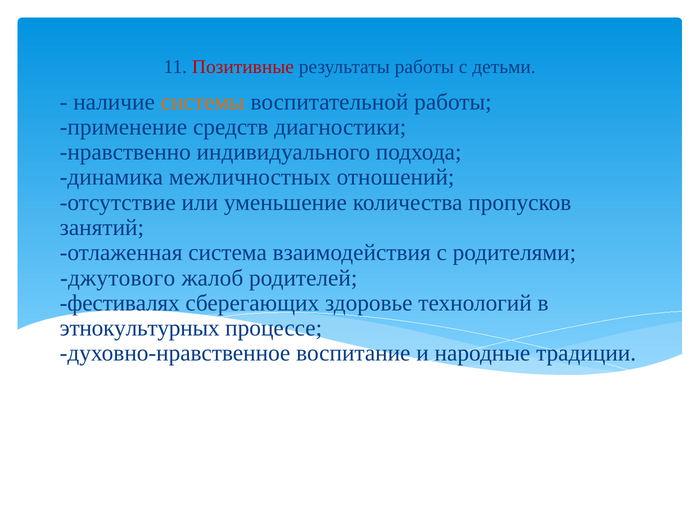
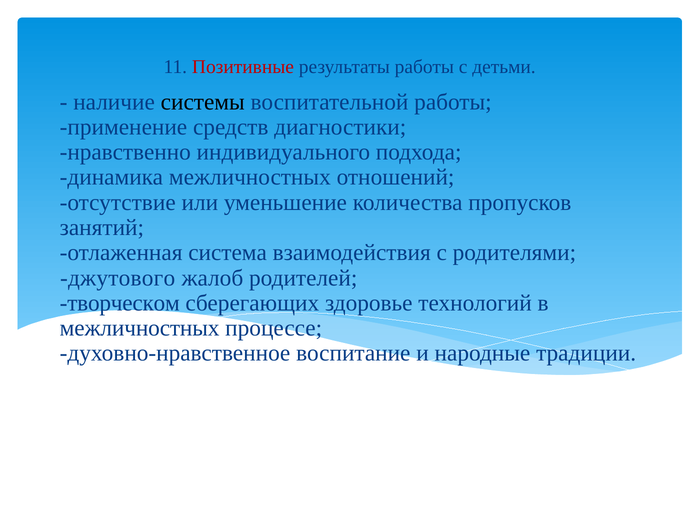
системы colour: orange -> black
фестивалях: фестивалях -> творческом
этнокультурных at (140, 328): этнокультурных -> межличностных
